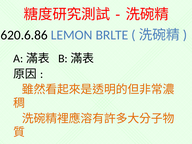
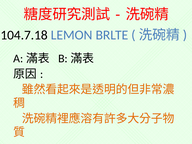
620.6.86: 620.6.86 -> 104.7.18
